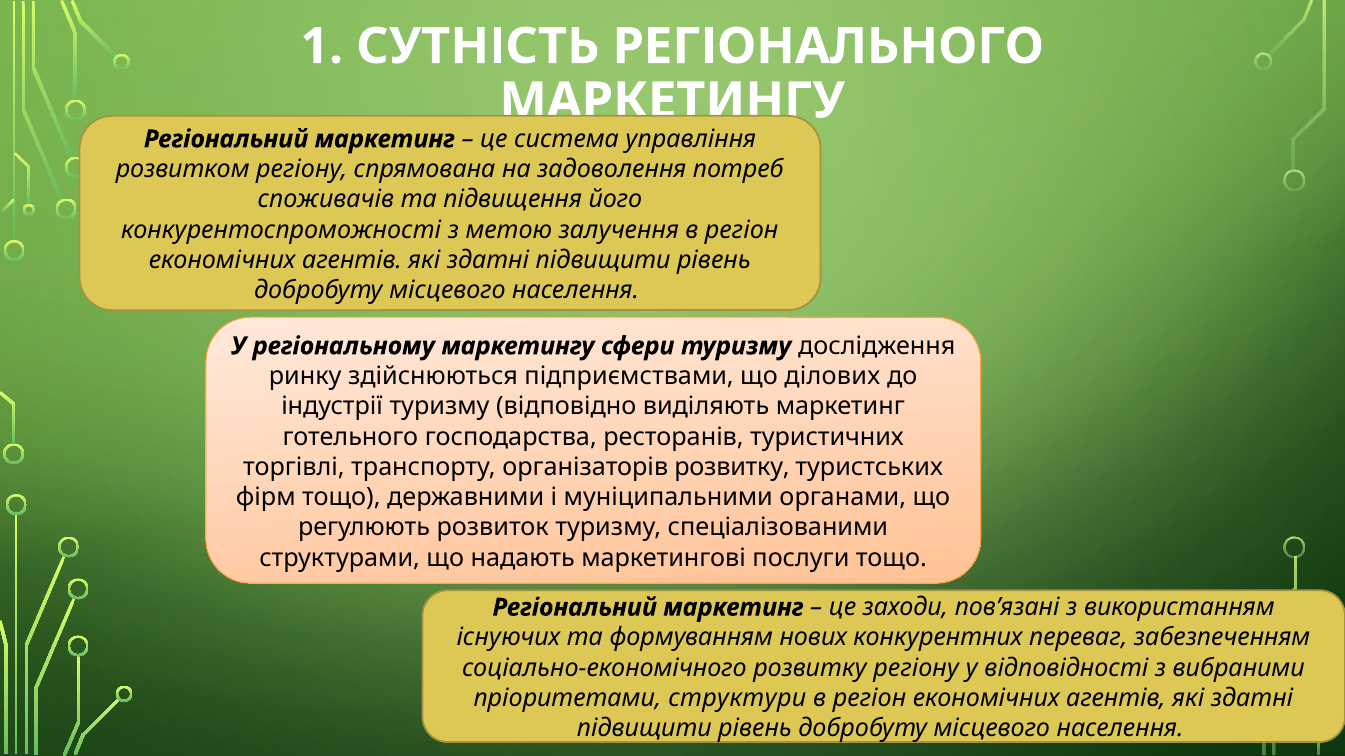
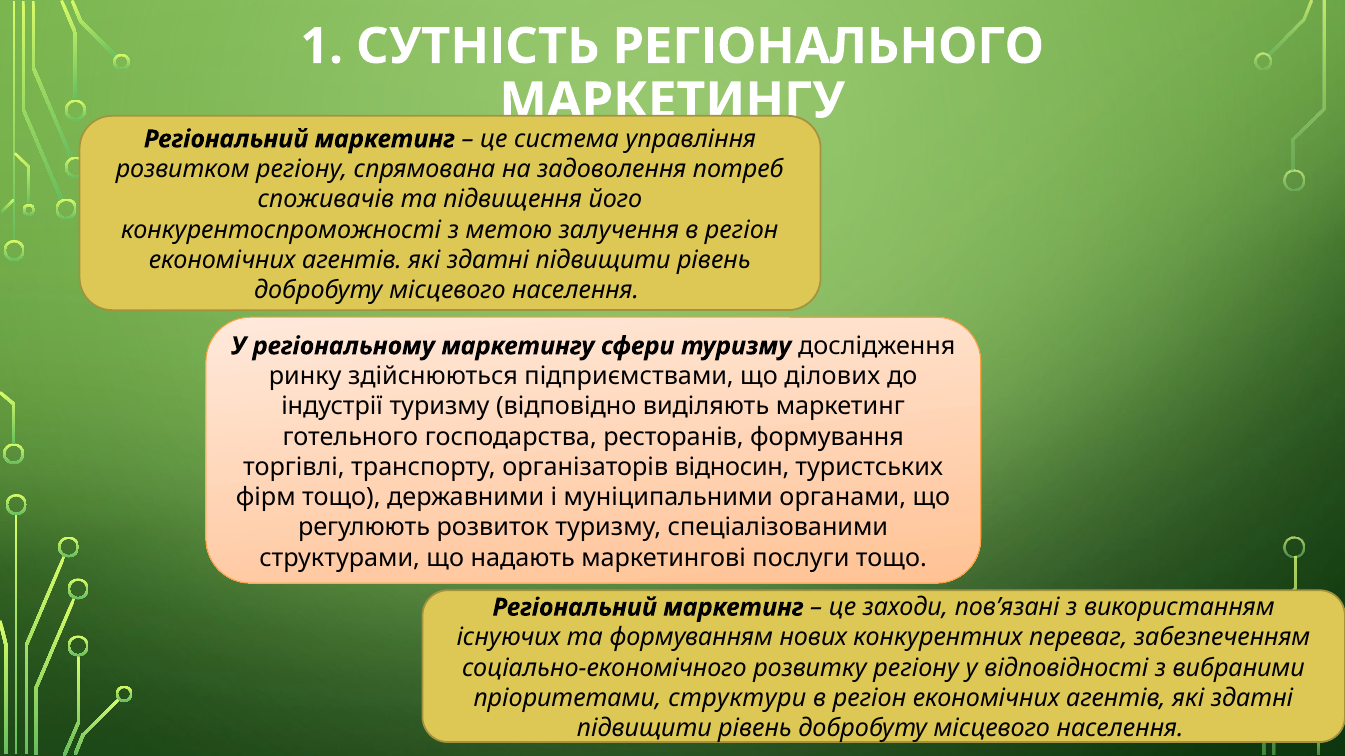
туристичних: туристичних -> формування
організаторів розвитку: розвитку -> відносин
